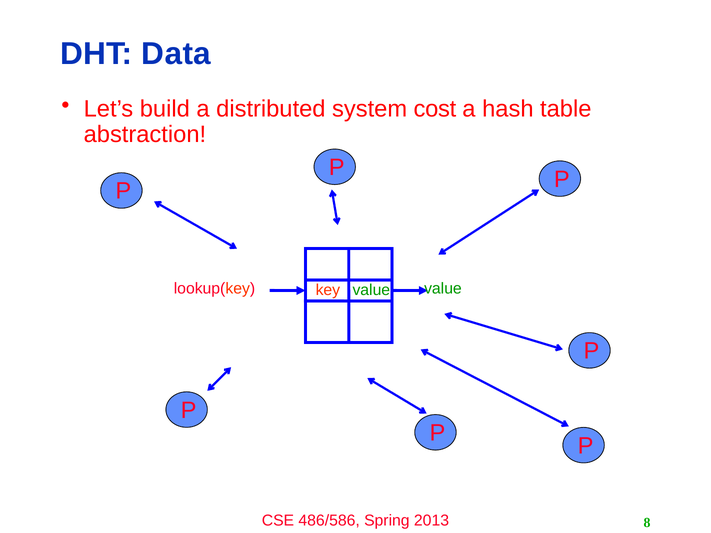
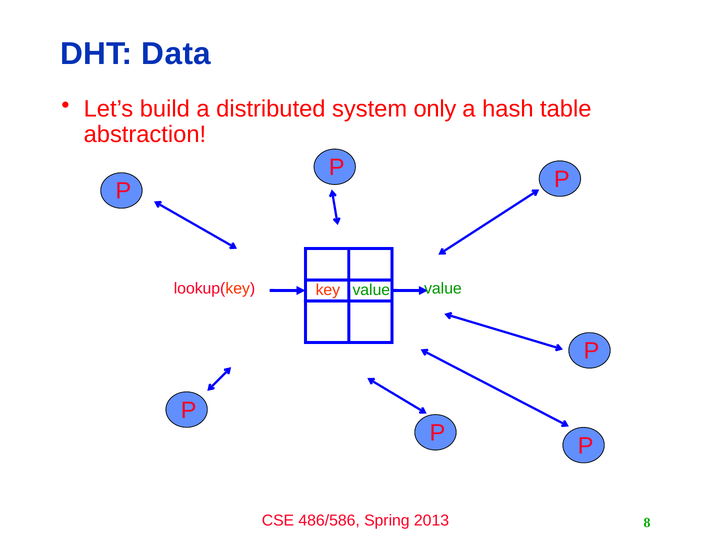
cost: cost -> only
